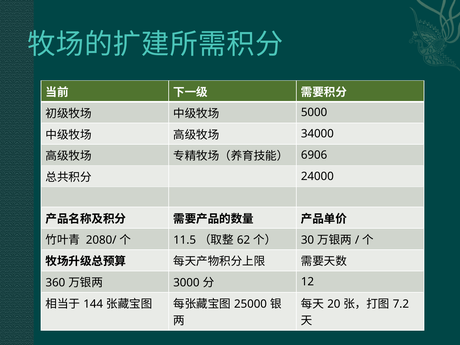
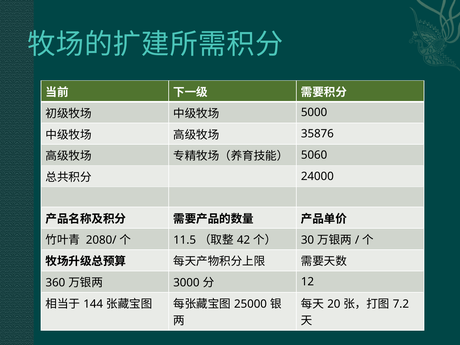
34000: 34000 -> 35876
6906: 6906 -> 5060
62: 62 -> 42
